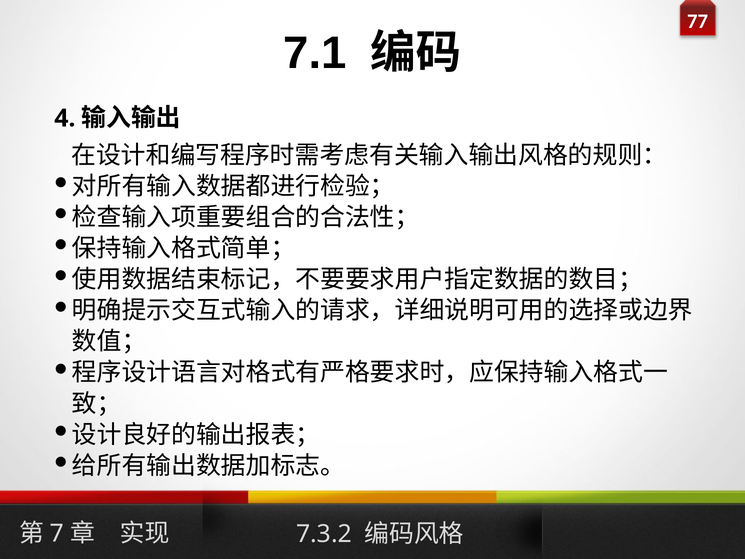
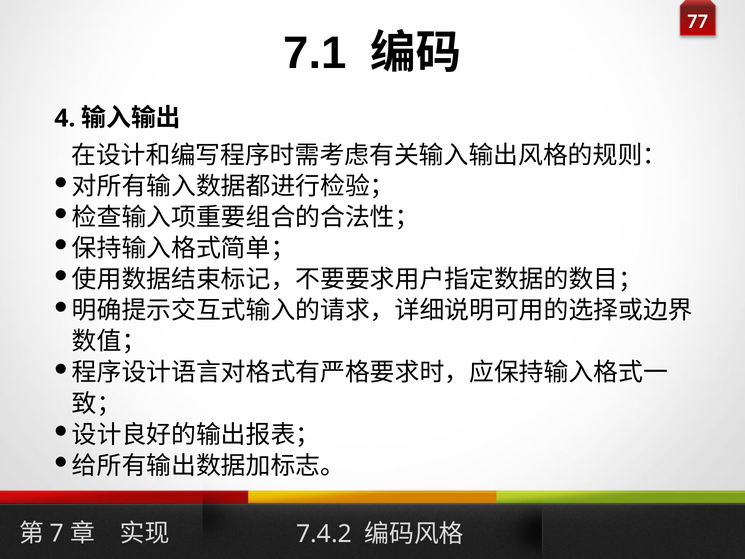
7.3.2: 7.3.2 -> 7.4.2
